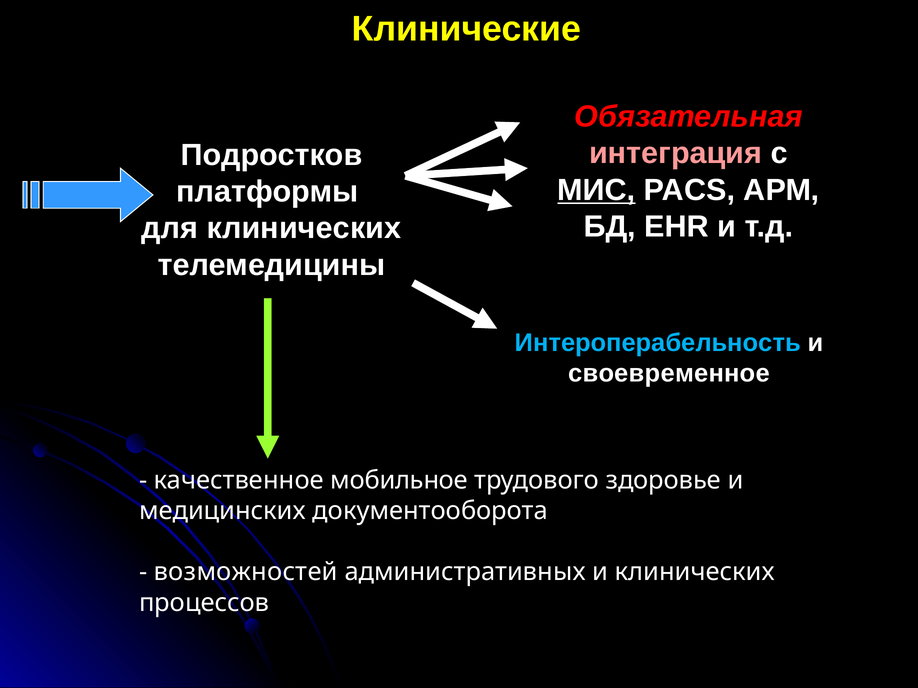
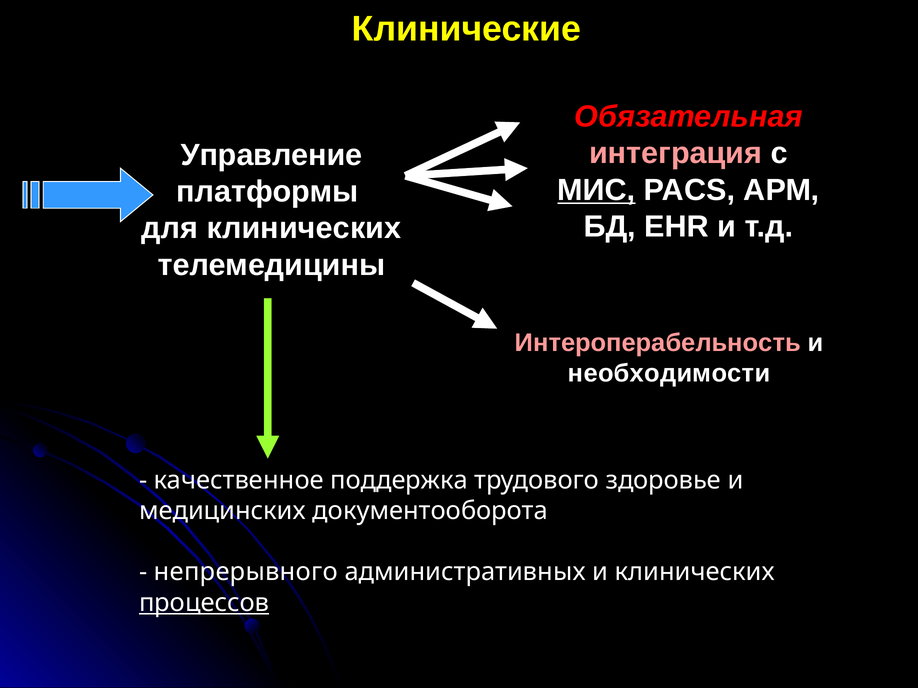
Подростков: Подростков -> Управление
Интероперабельность colour: light blue -> pink
своевременное: своевременное -> необходимости
мобильное: мобильное -> поддержка
возможностей: возможностей -> непрерывного
процессов underline: none -> present
